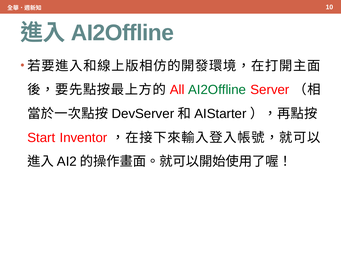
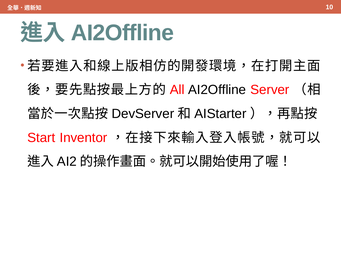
AI2Offline at (217, 90) colour: green -> black
